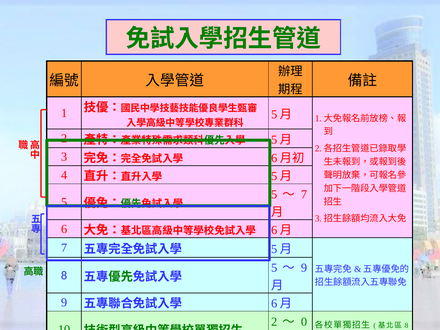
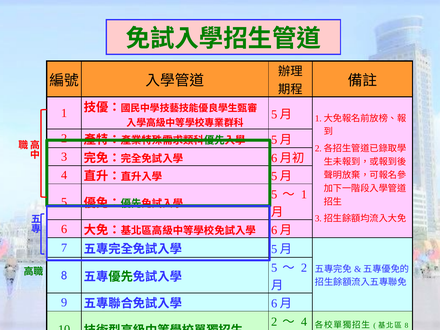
7 at (304, 194): 7 -> 1
9 at (304, 268): 9 -> 2
0 at (304, 322): 0 -> 4
